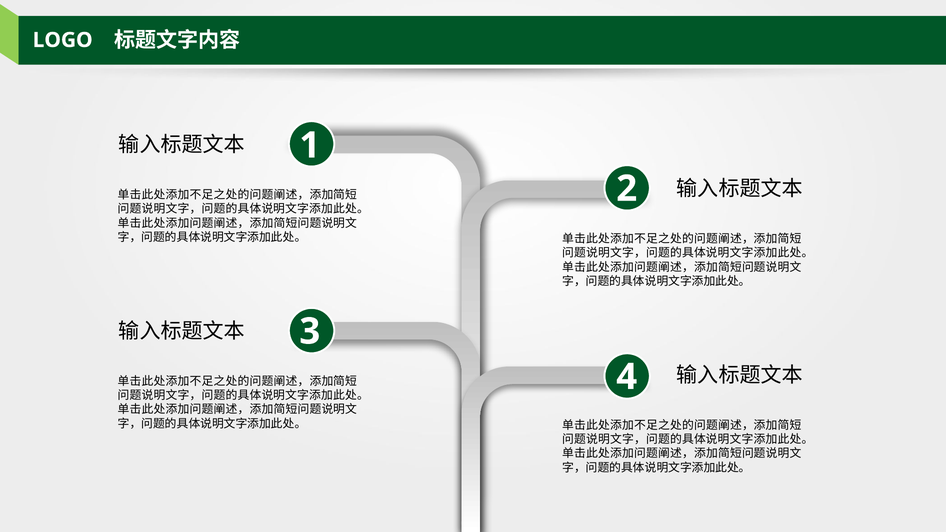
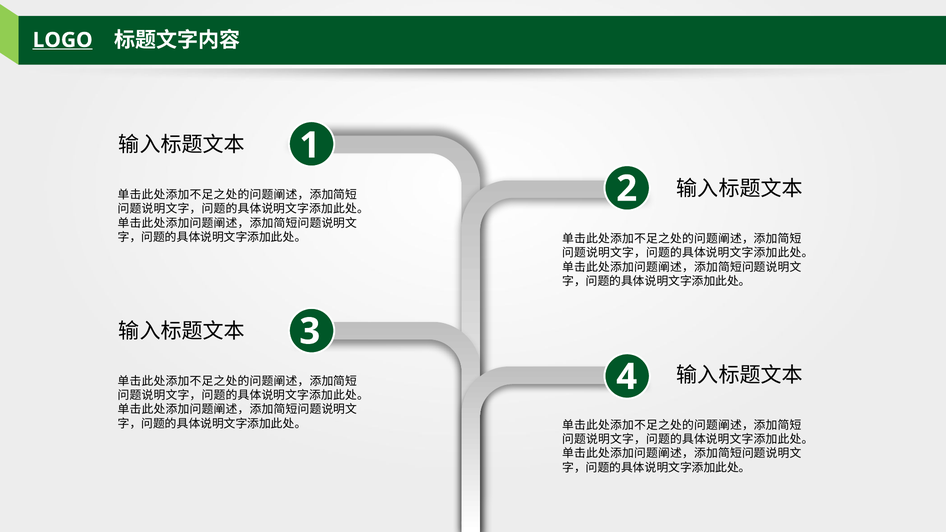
LOGO underline: none -> present
